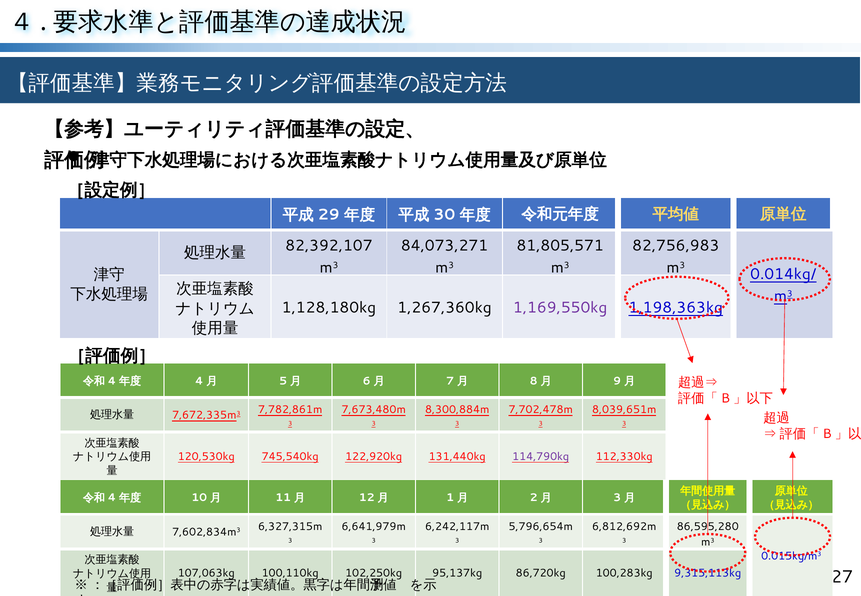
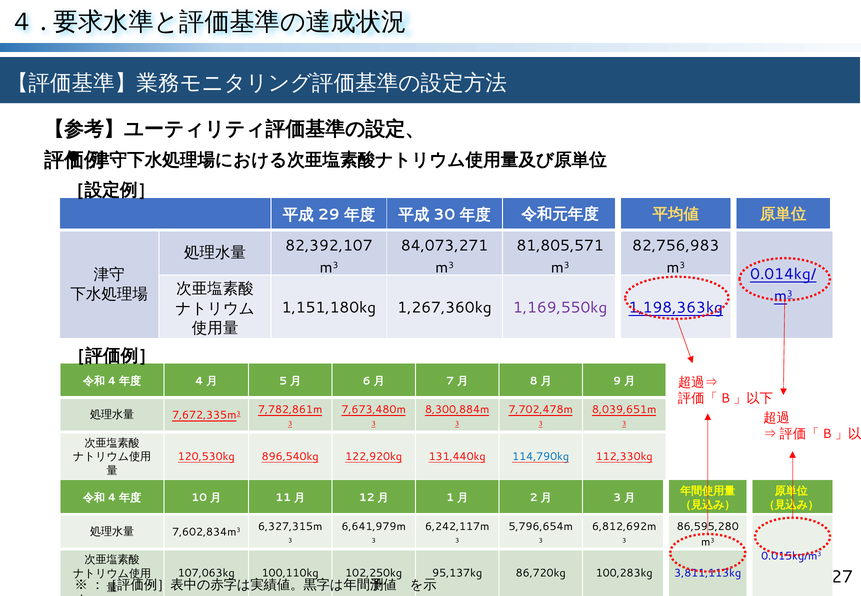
1,128,180kg: 1,128,180kg -> 1,151,180kg
745,540kg: 745,540kg -> 896,540kg
114,790kg colour: purple -> blue
9,315,113kg: 9,315,113kg -> 3,811,113kg
